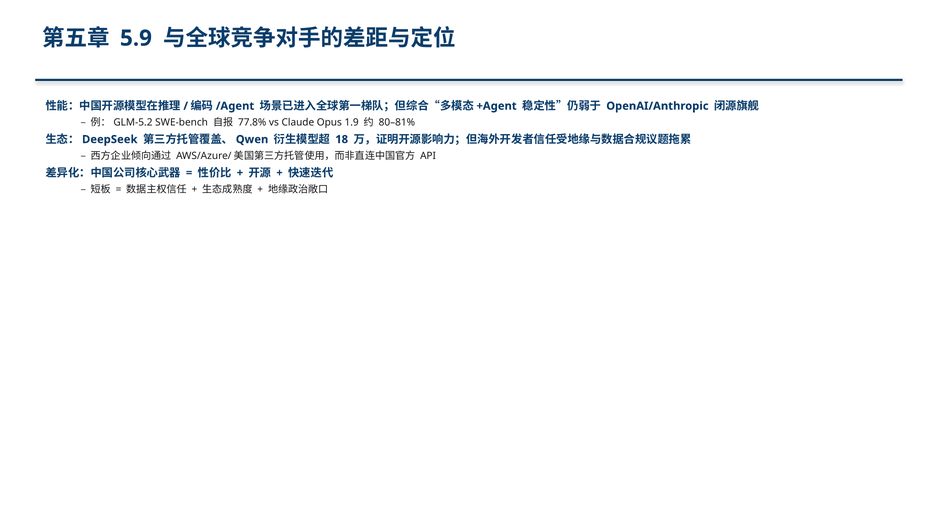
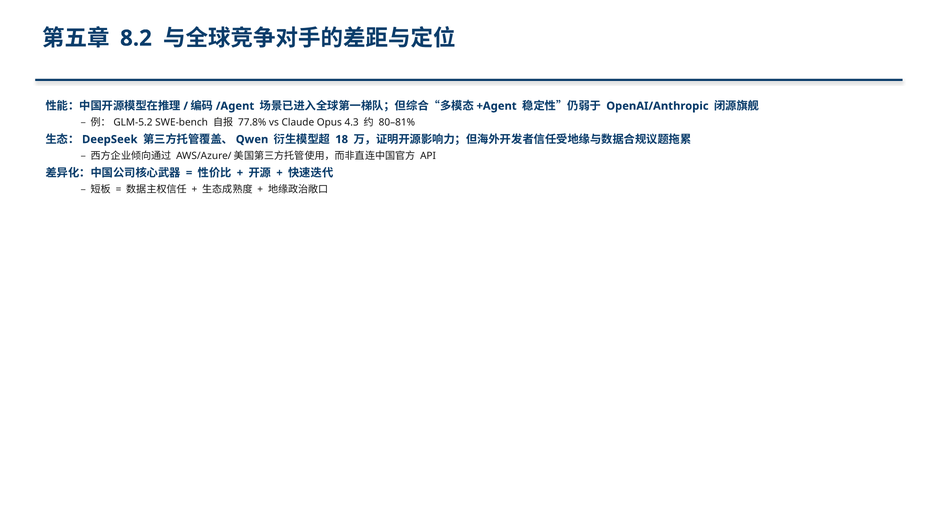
5.9: 5.9 -> 8.2
1.9: 1.9 -> 4.3
